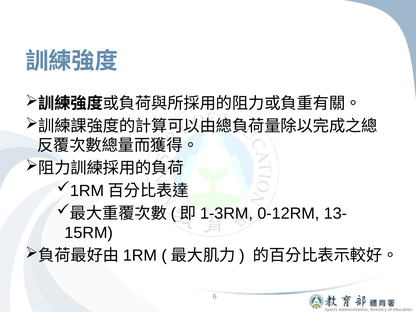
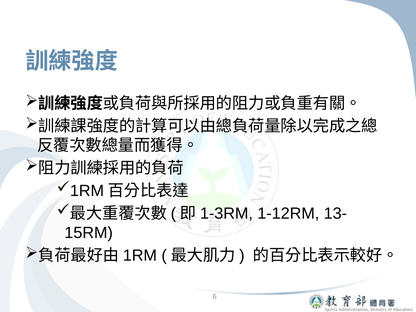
0-12RM: 0-12RM -> 1-12RM
